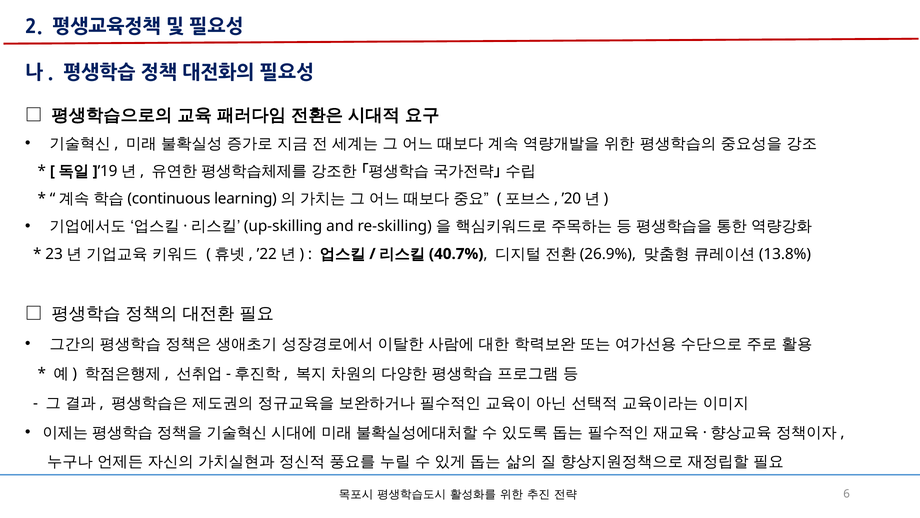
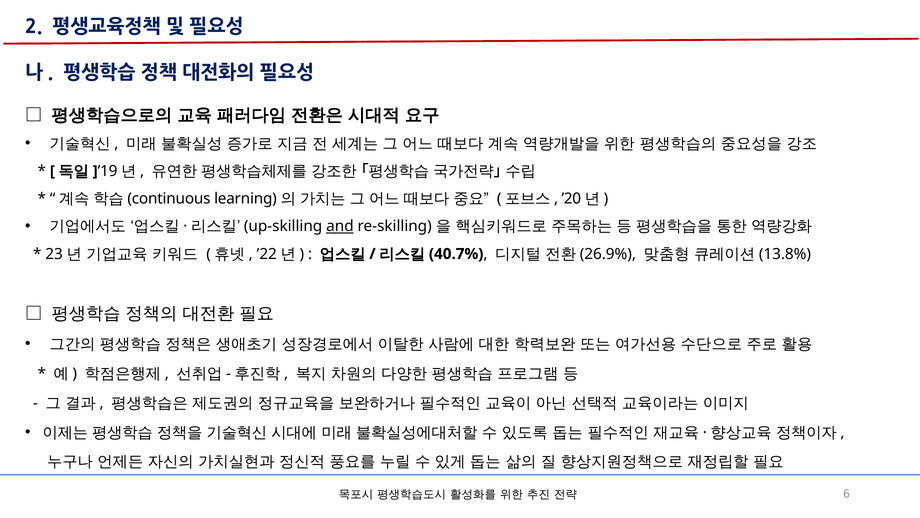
and underline: none -> present
